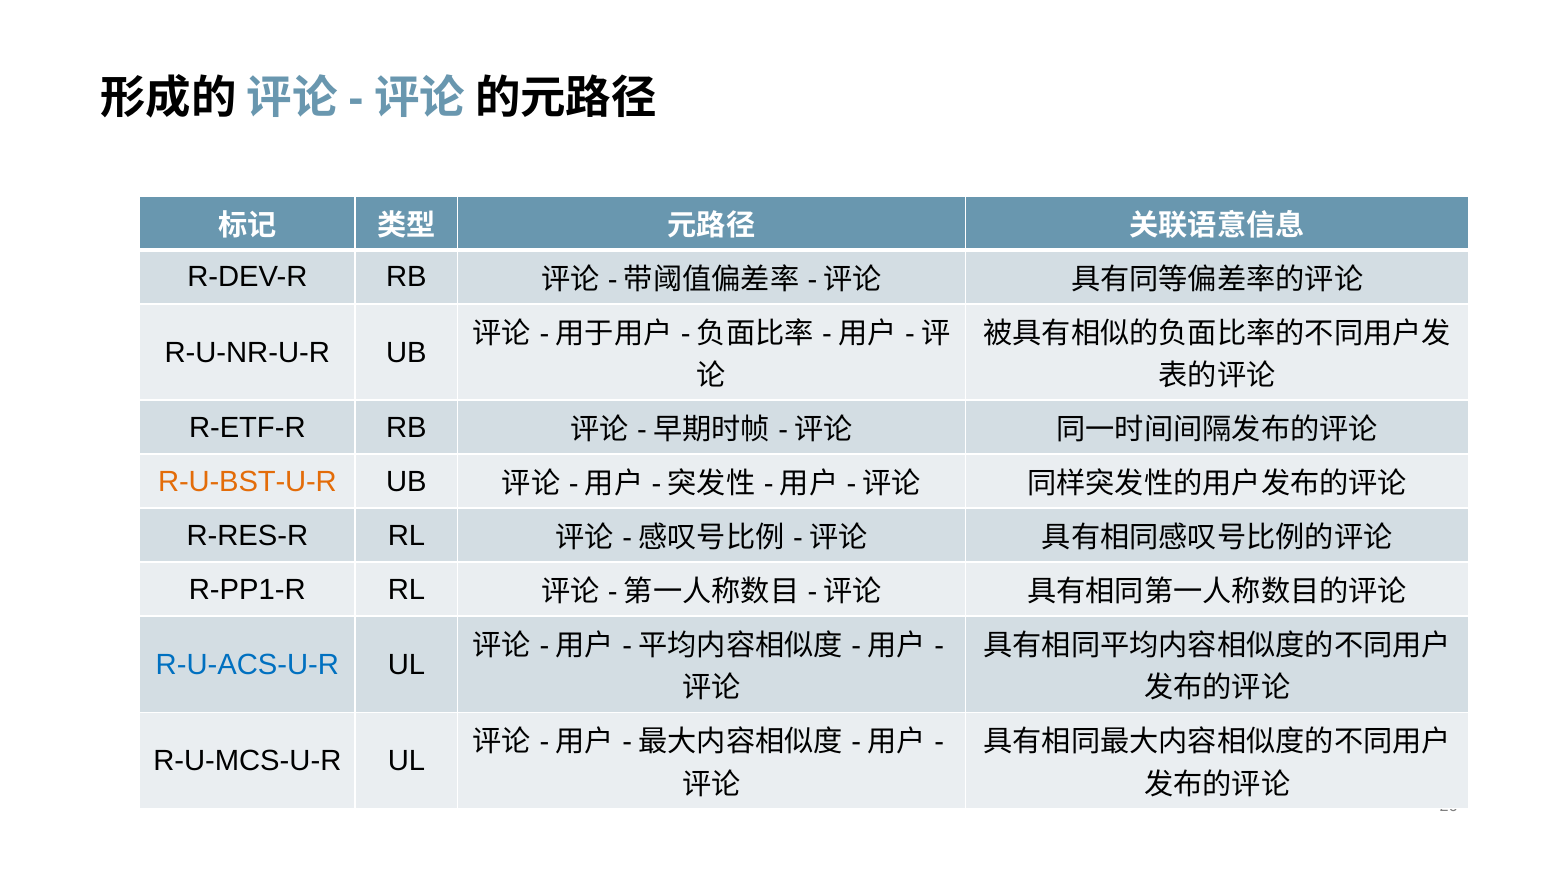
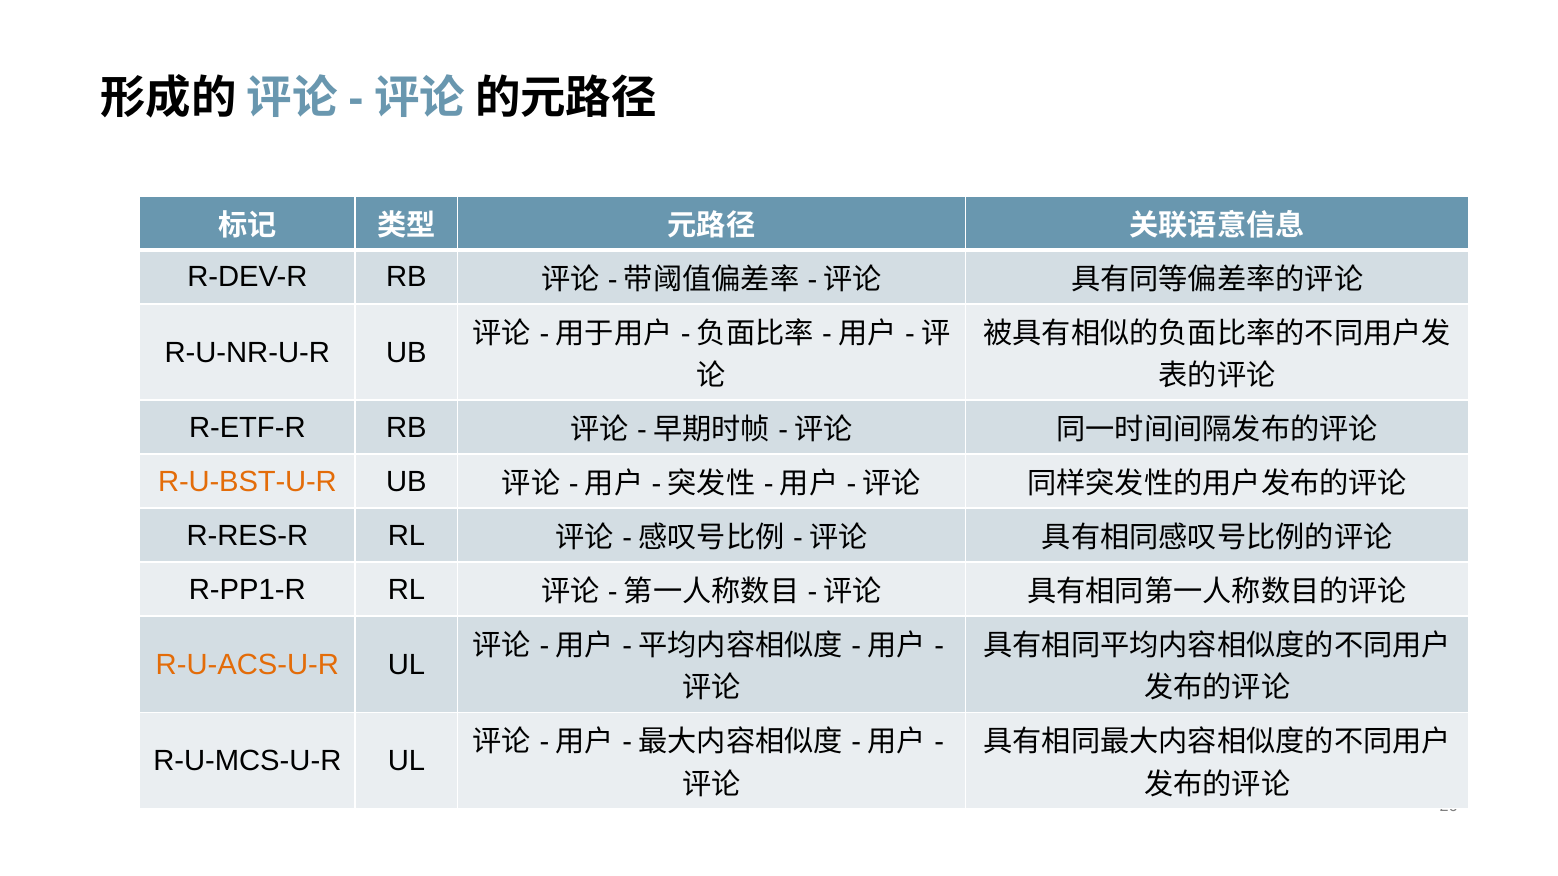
R-U-ACS-U-R colour: blue -> orange
